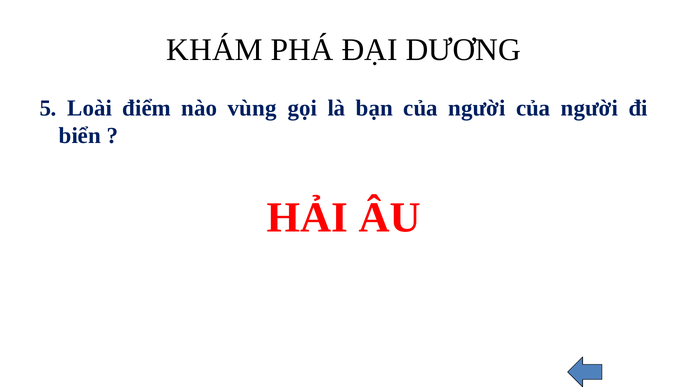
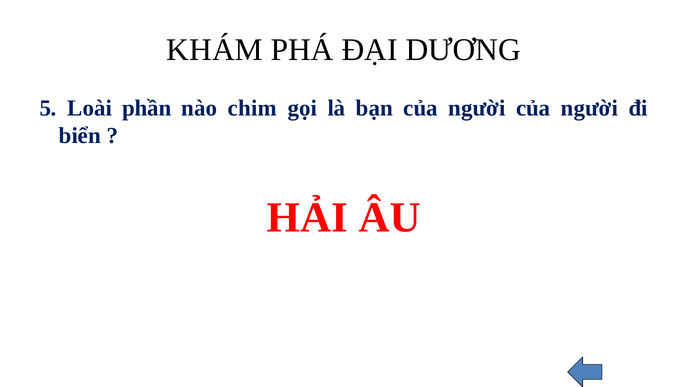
điểm: điểm -> phần
vùng: vùng -> chim
